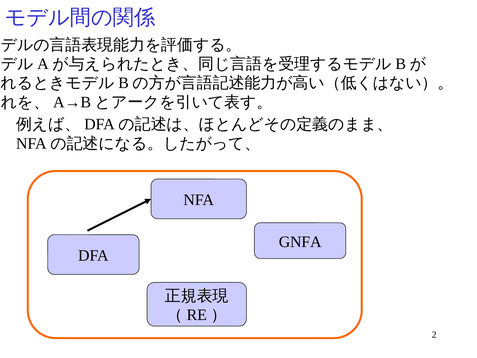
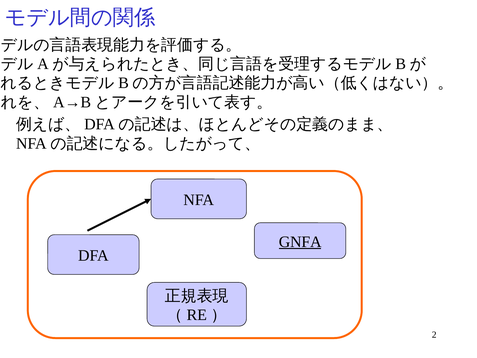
GNFA underline: none -> present
